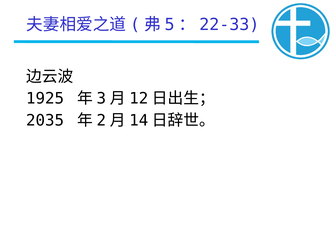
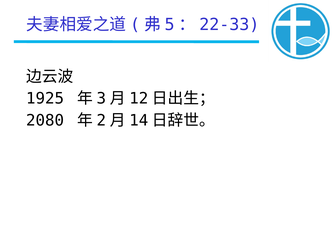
2035: 2035 -> 2080
